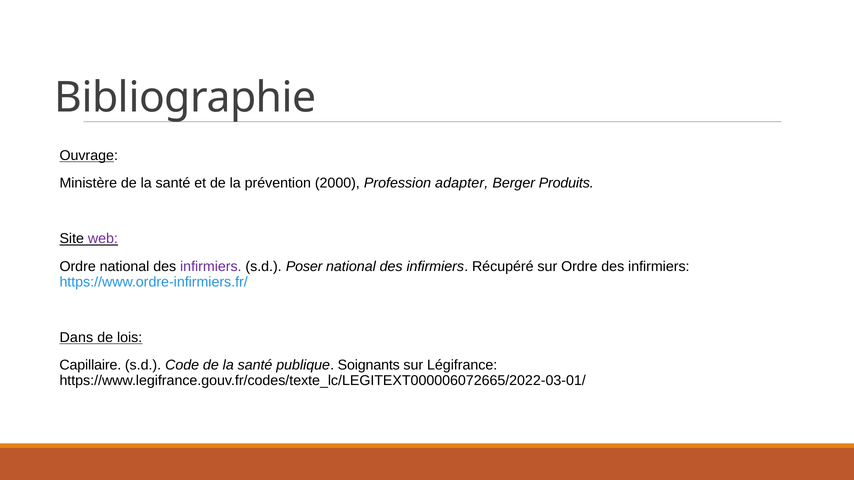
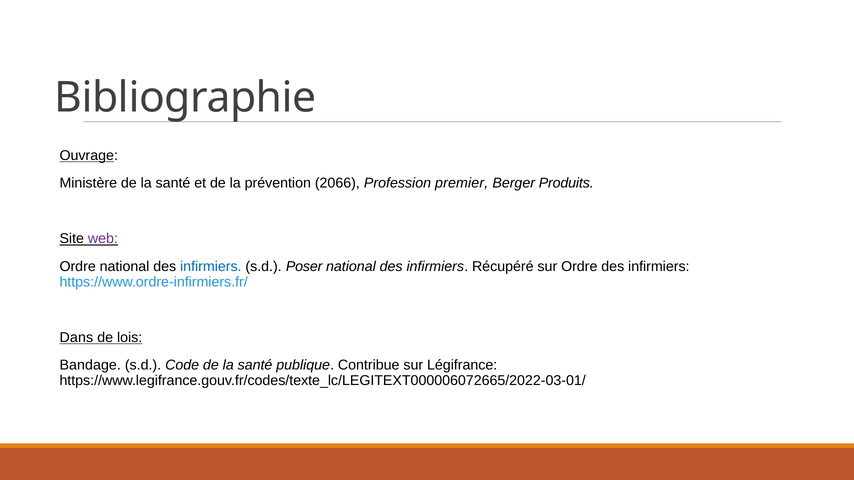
2000: 2000 -> 2066
adapter: adapter -> premier
infirmiers at (211, 267) colour: purple -> blue
Capillaire: Capillaire -> Bandage
Soignants: Soignants -> Contribue
